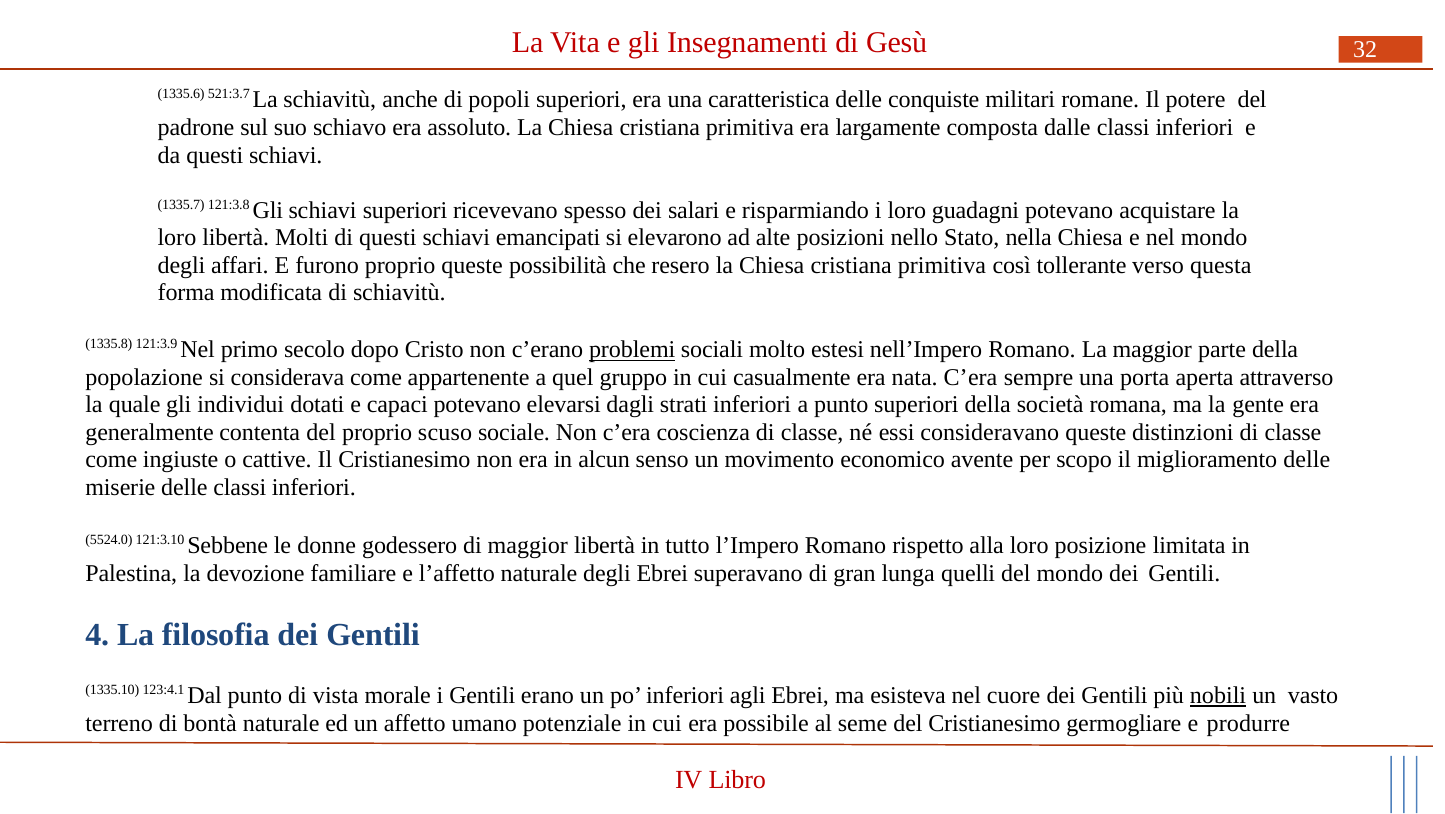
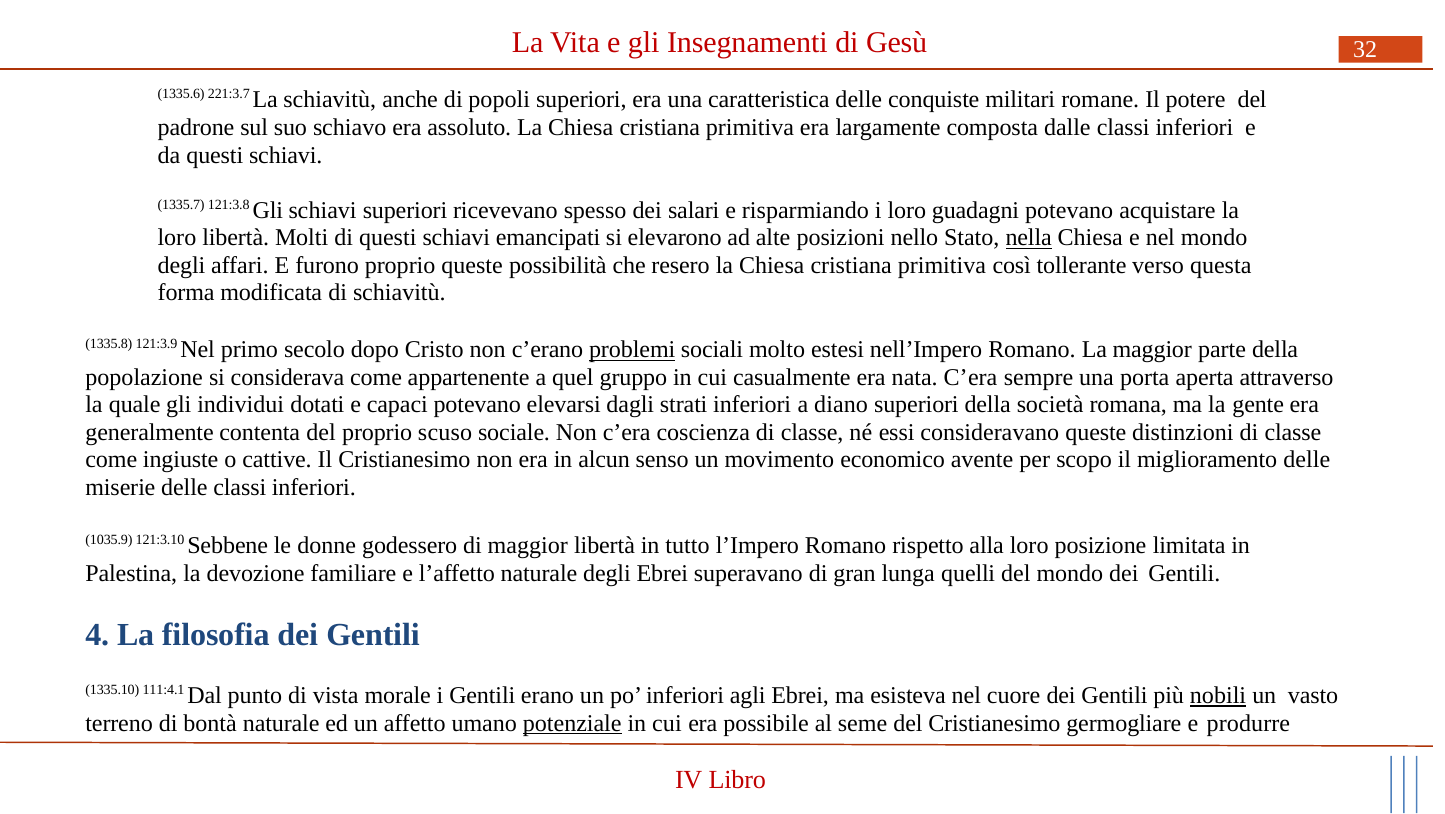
521:3.7: 521:3.7 -> 221:3.7
nella underline: none -> present
a punto: punto -> diano
5524.0: 5524.0 -> 1035.9
123:4.1: 123:4.1 -> 111:4.1
potenziale underline: none -> present
